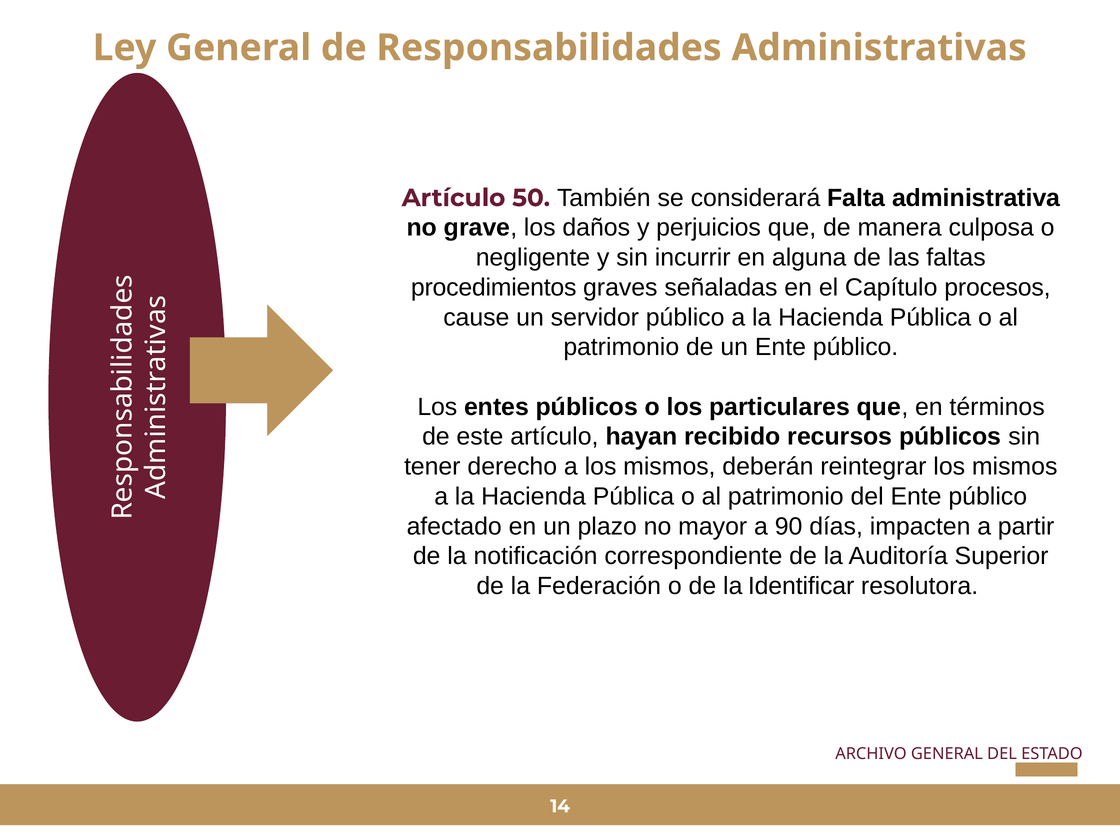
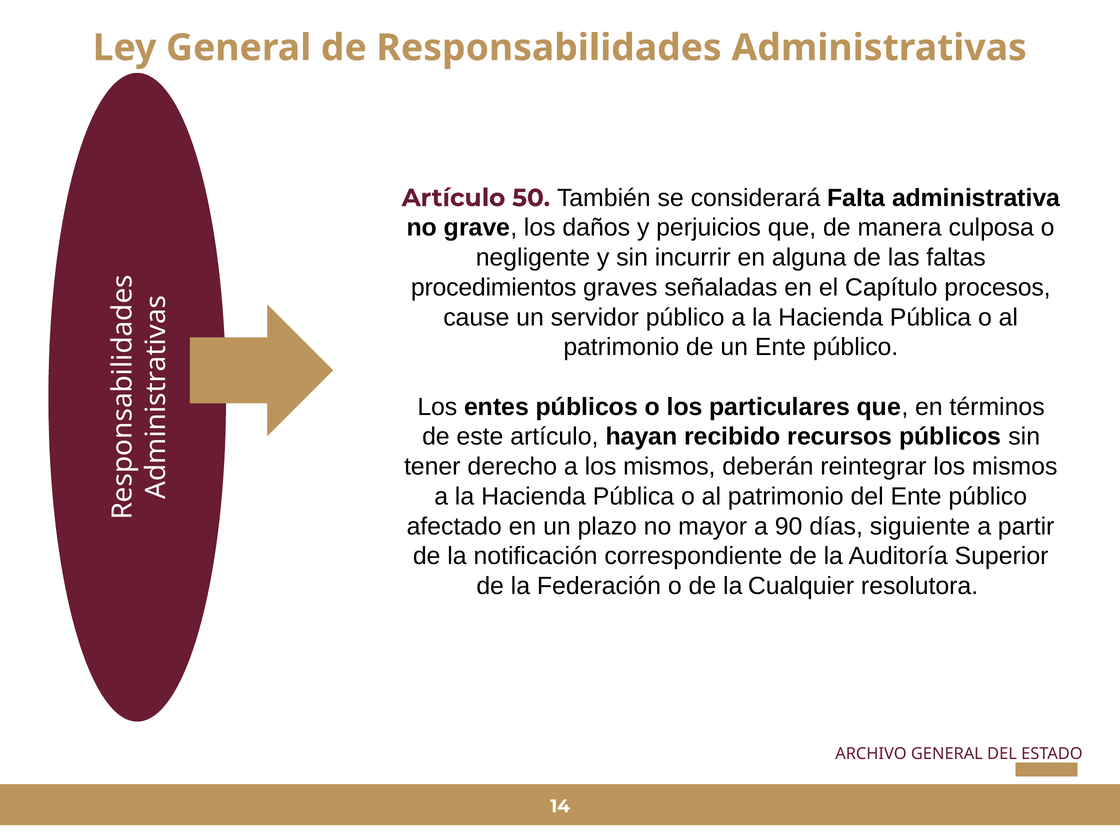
impacten: impacten -> siguiente
Identificar: Identificar -> Cualquier
